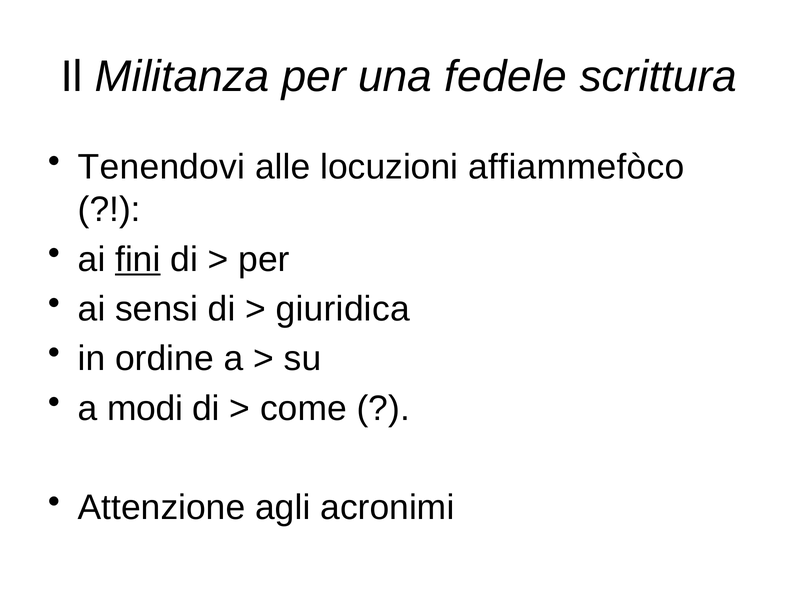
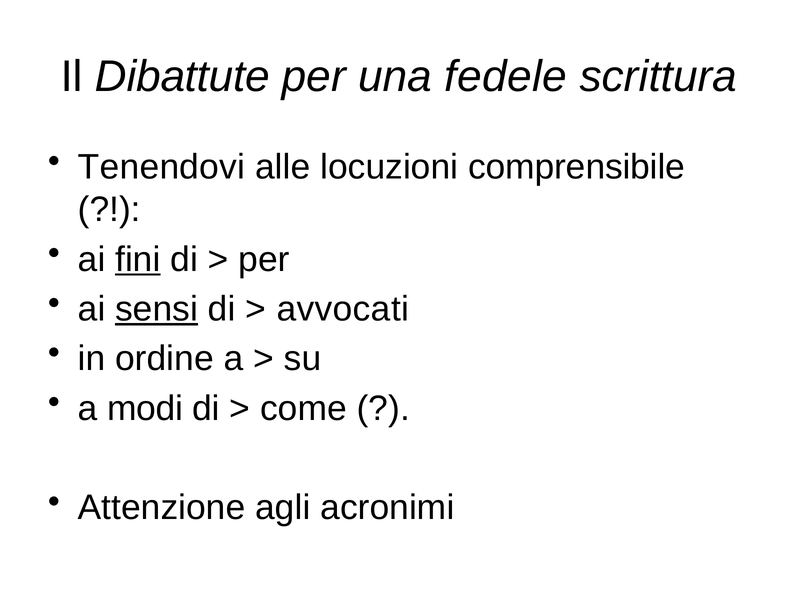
Militanza: Militanza -> Dibattute
affiammefòco: affiammefòco -> comprensibile
sensi underline: none -> present
giuridica: giuridica -> avvocati
